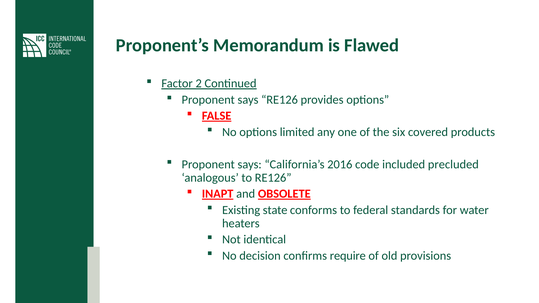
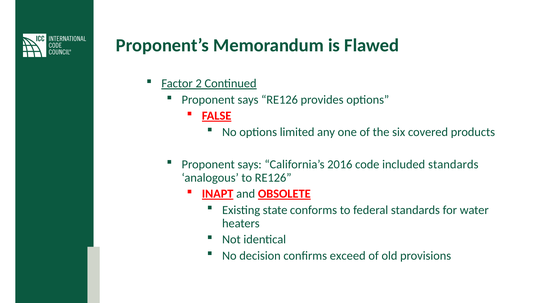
included precluded: precluded -> standards
require: require -> exceed
